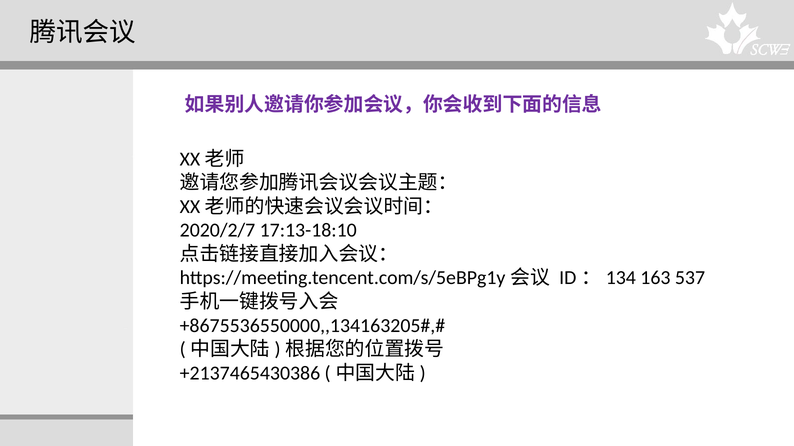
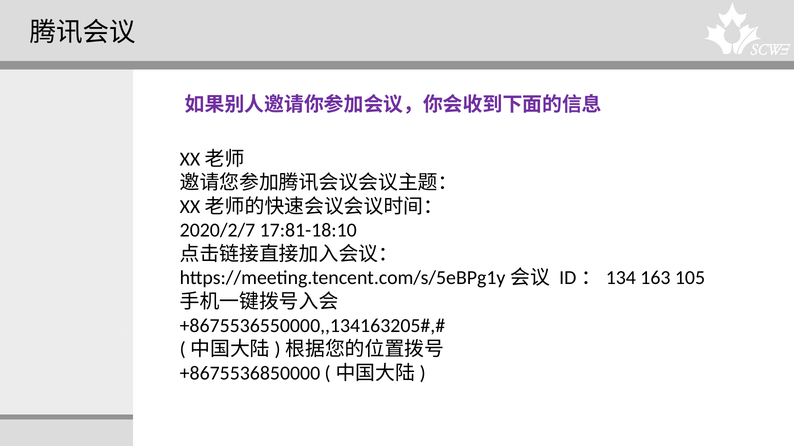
17:13-18:10: 17:13-18:10 -> 17:81-18:10
537: 537 -> 105
+2137465430386: +2137465430386 -> +8675536850000
